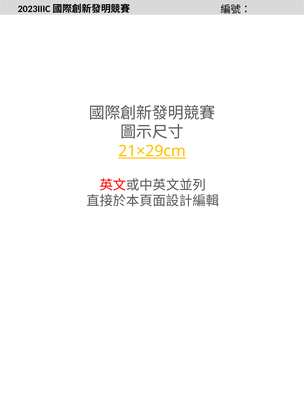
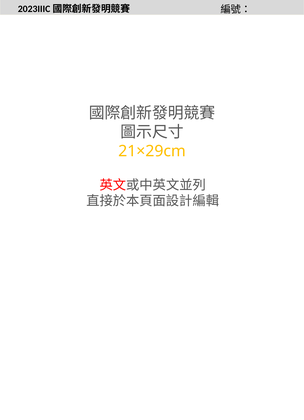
21×29cm underline: present -> none
